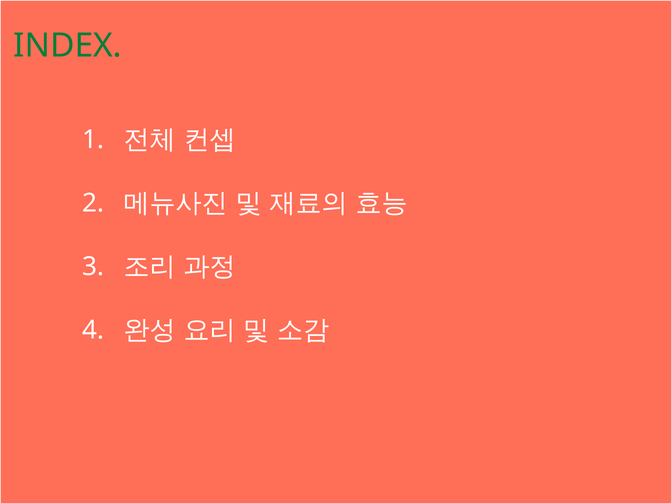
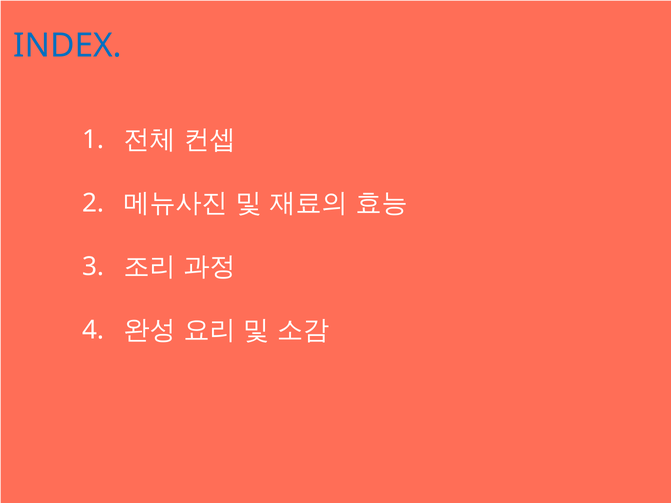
INDEX colour: green -> blue
